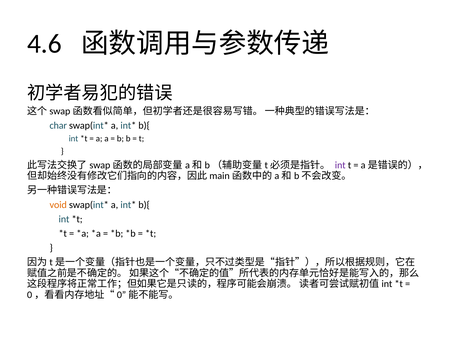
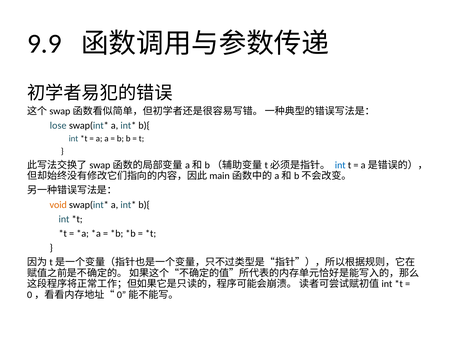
4.6: 4.6 -> 9.9
char: char -> lose
int at (340, 165) colour: purple -> blue
